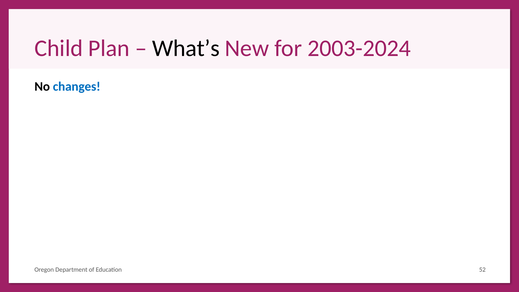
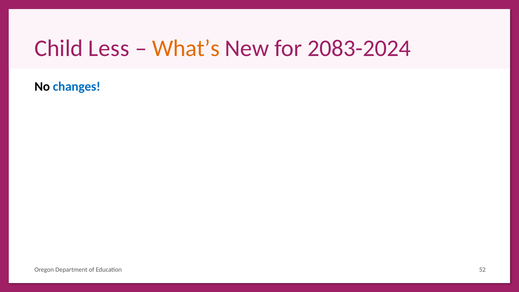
Plan: Plan -> Less
What’s colour: black -> orange
2003-2024: 2003-2024 -> 2083-2024
